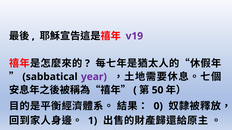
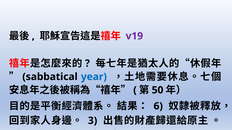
year colour: purple -> blue
0: 0 -> 6
1 at (93, 121): 1 -> 3
